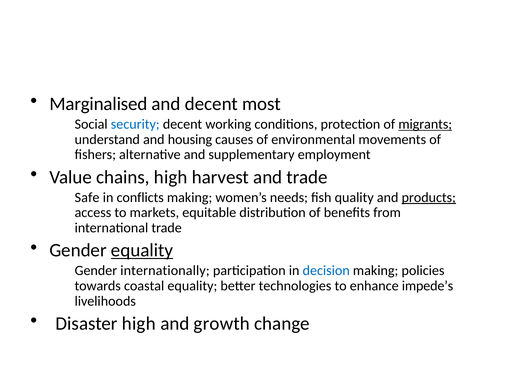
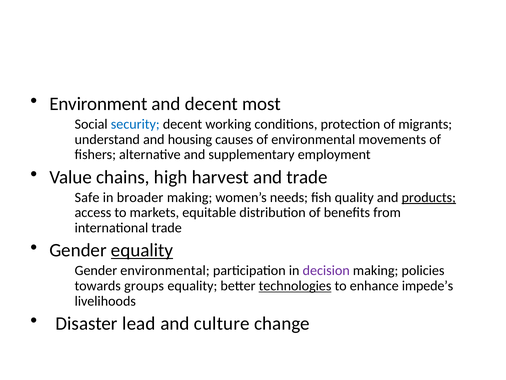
Marginalised: Marginalised -> Environment
migrants underline: present -> none
conflicts: conflicts -> broader
Gender internationally: internationally -> environmental
decision colour: blue -> purple
coastal: coastal -> groups
technologies underline: none -> present
Disaster high: high -> lead
growth: growth -> culture
